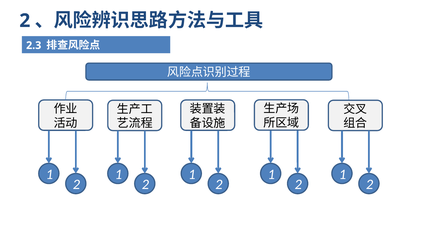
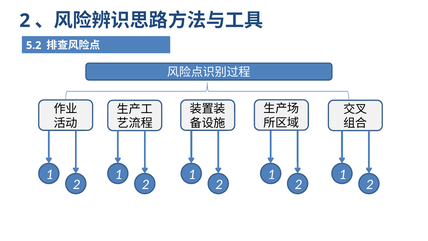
2.3: 2.3 -> 5.2
